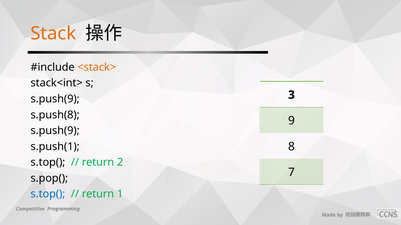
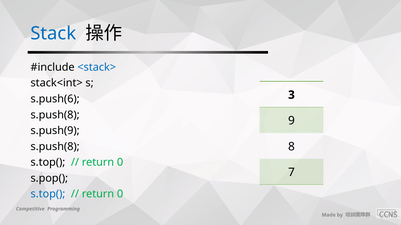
Stack colour: orange -> blue
<stack> colour: orange -> blue
s.push(9 at (55, 99): s.push(9 -> s.push(6
s.push(1 at (55, 147): s.push(1 -> s.push(8
2 at (120, 163): 2 -> 0
1 at (120, 195): 1 -> 0
